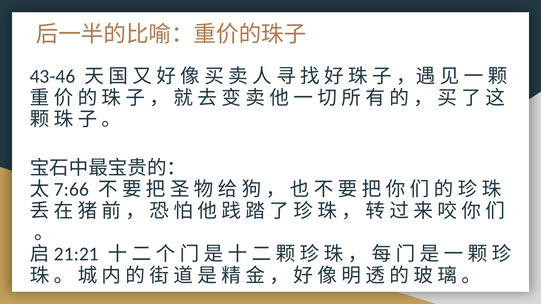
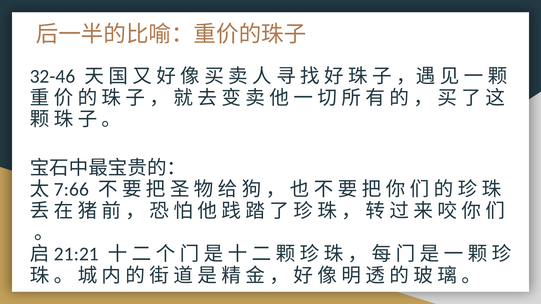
43-46: 43-46 -> 32-46
